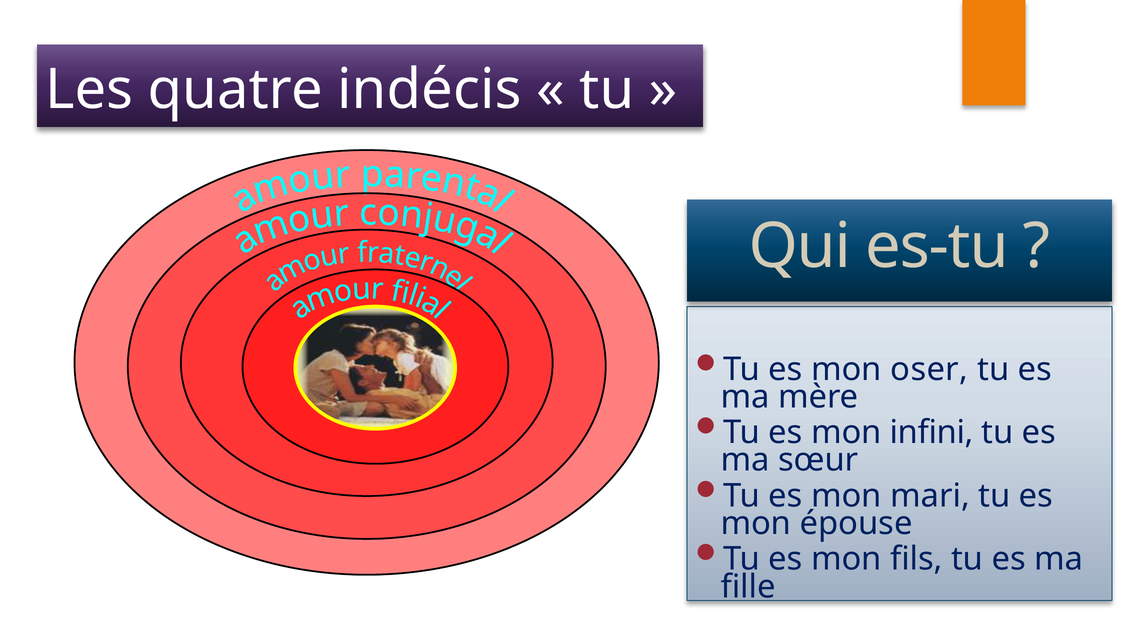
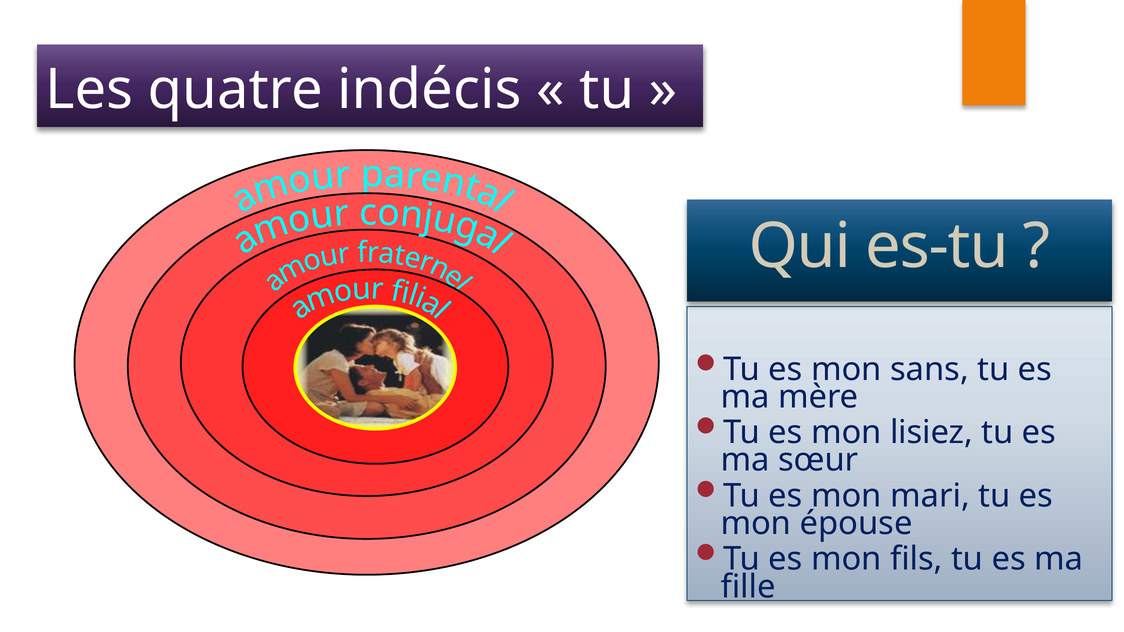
oser: oser -> sans
infini: infini -> lisiez
